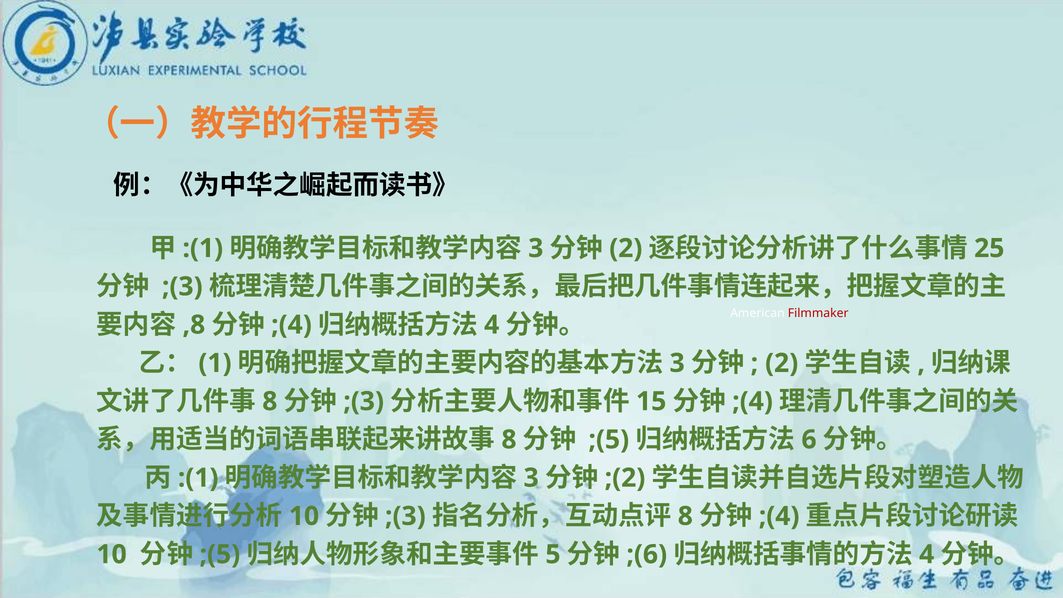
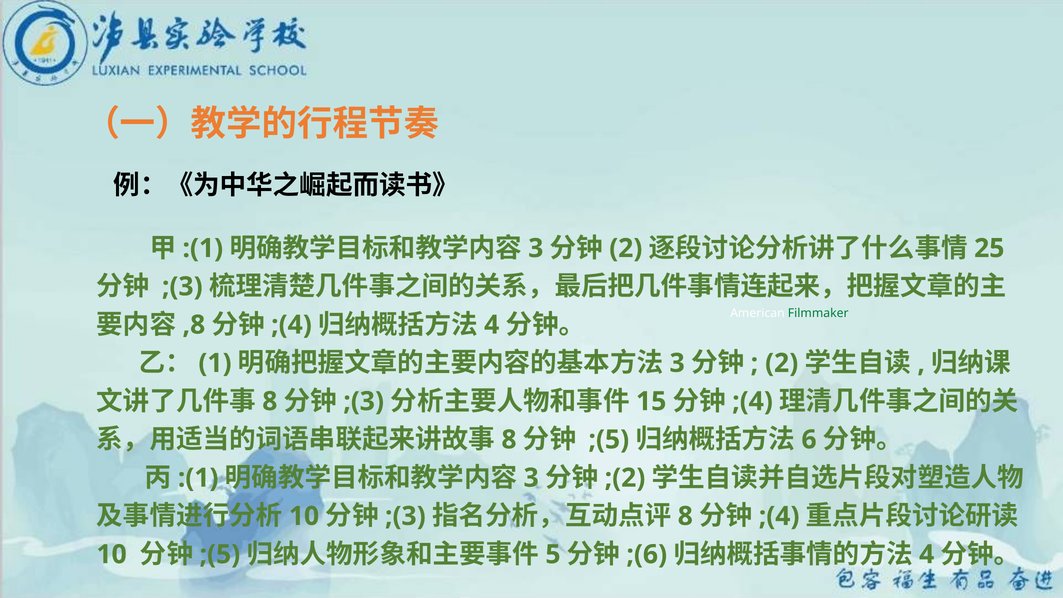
Filmmaker colour: red -> green
